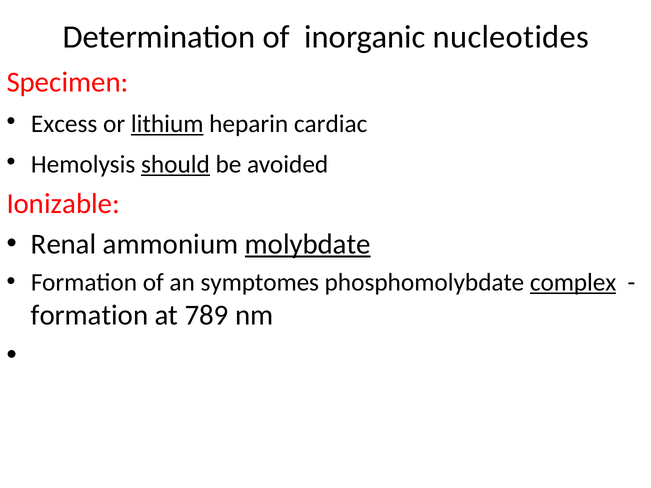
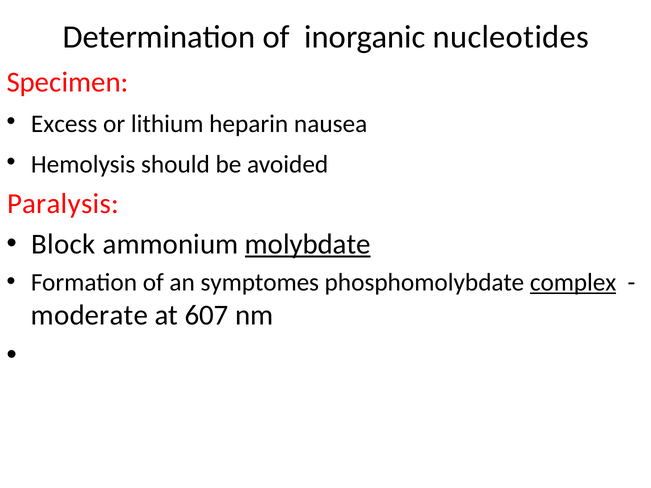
lithium underline: present -> none
cardiac: cardiac -> nausea
should underline: present -> none
Ionizable: Ionizable -> Paralysis
Renal: Renal -> Block
formation at (90, 315): formation -> moderate
789: 789 -> 607
